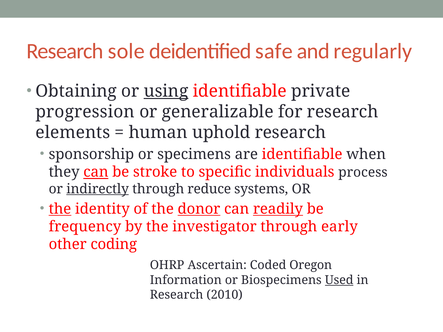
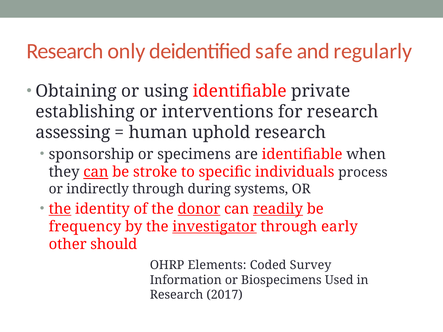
sole: sole -> only
using underline: present -> none
progression: progression -> establishing
generalizable: generalizable -> interventions
elements: elements -> assessing
indirectly underline: present -> none
reduce: reduce -> during
investigator underline: none -> present
coding: coding -> should
Ascertain: Ascertain -> Elements
Oregon: Oregon -> Survey
Used underline: present -> none
2010: 2010 -> 2017
